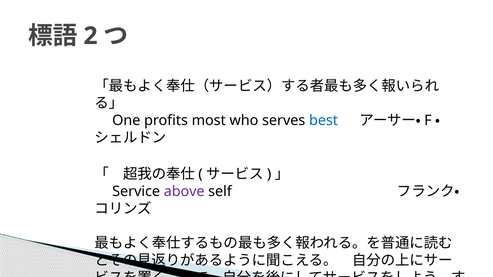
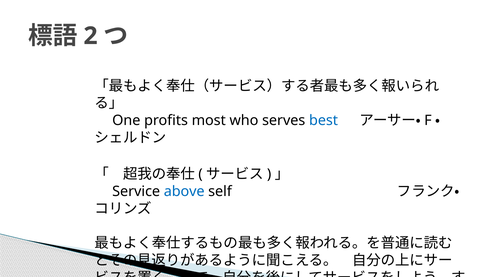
above colour: purple -> blue
